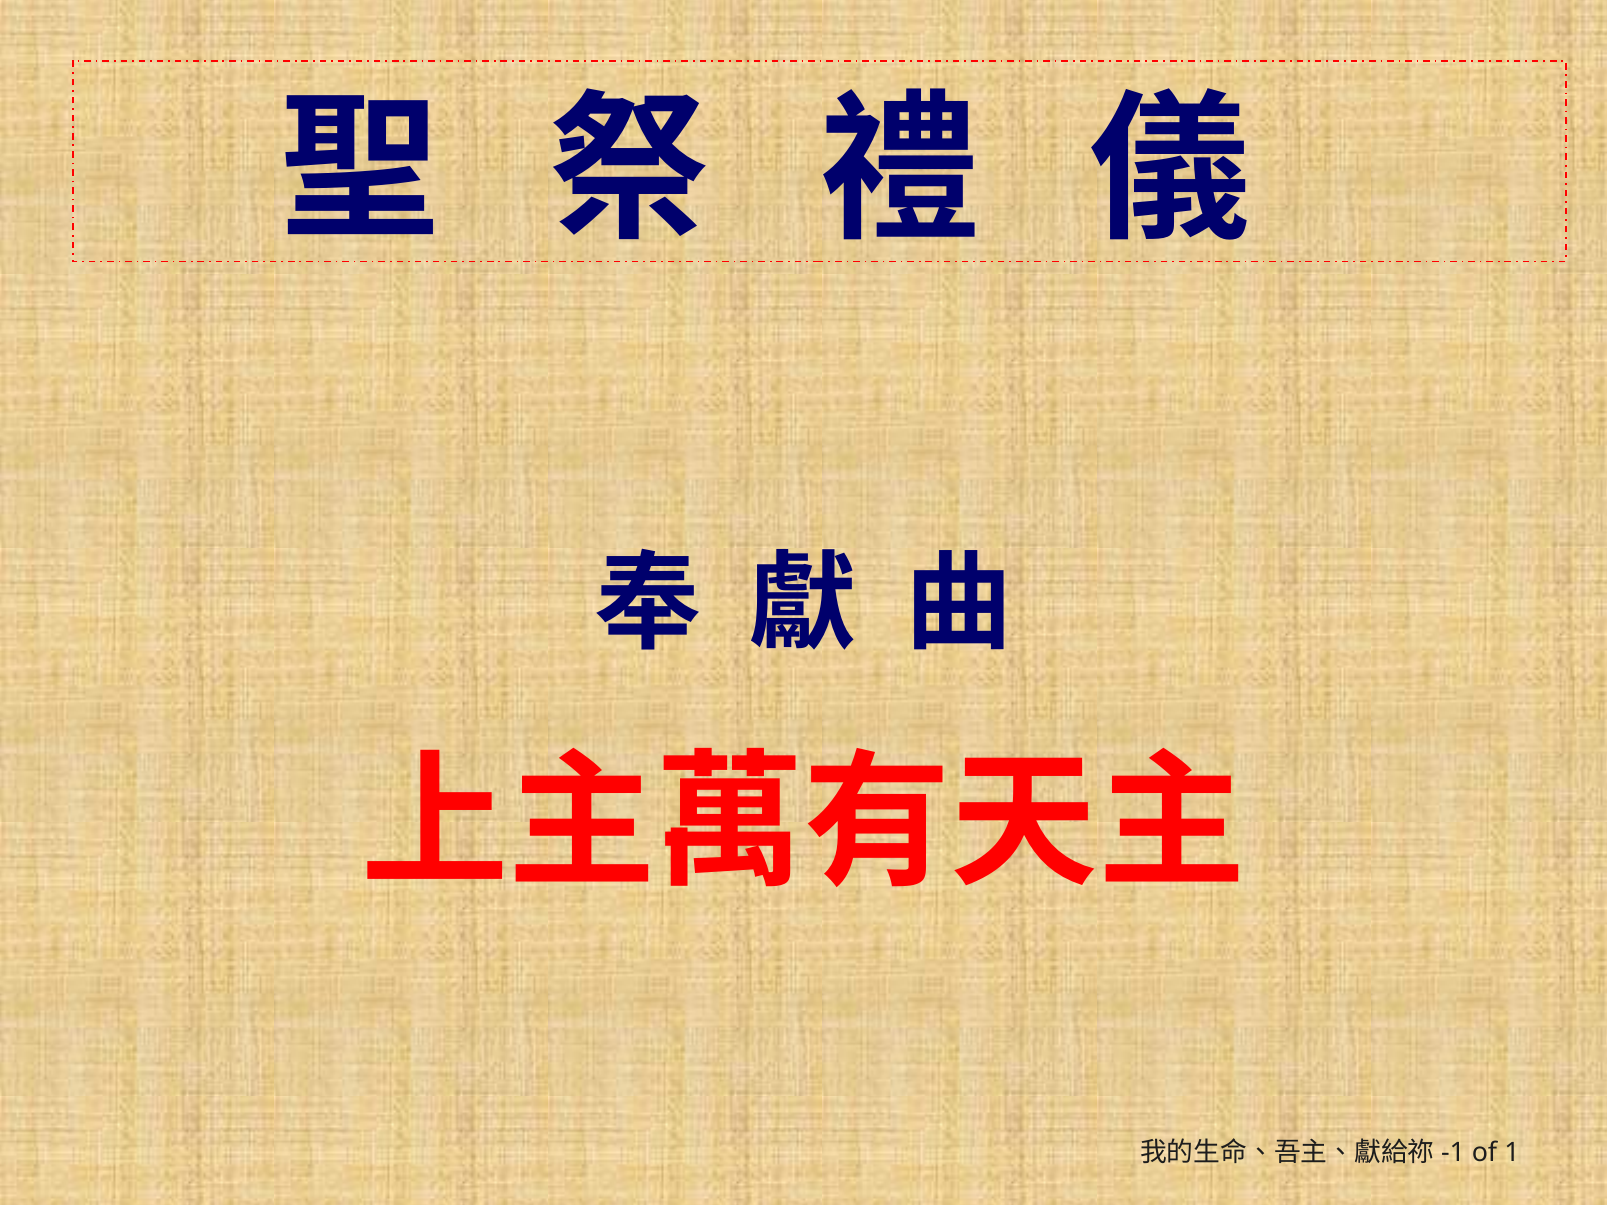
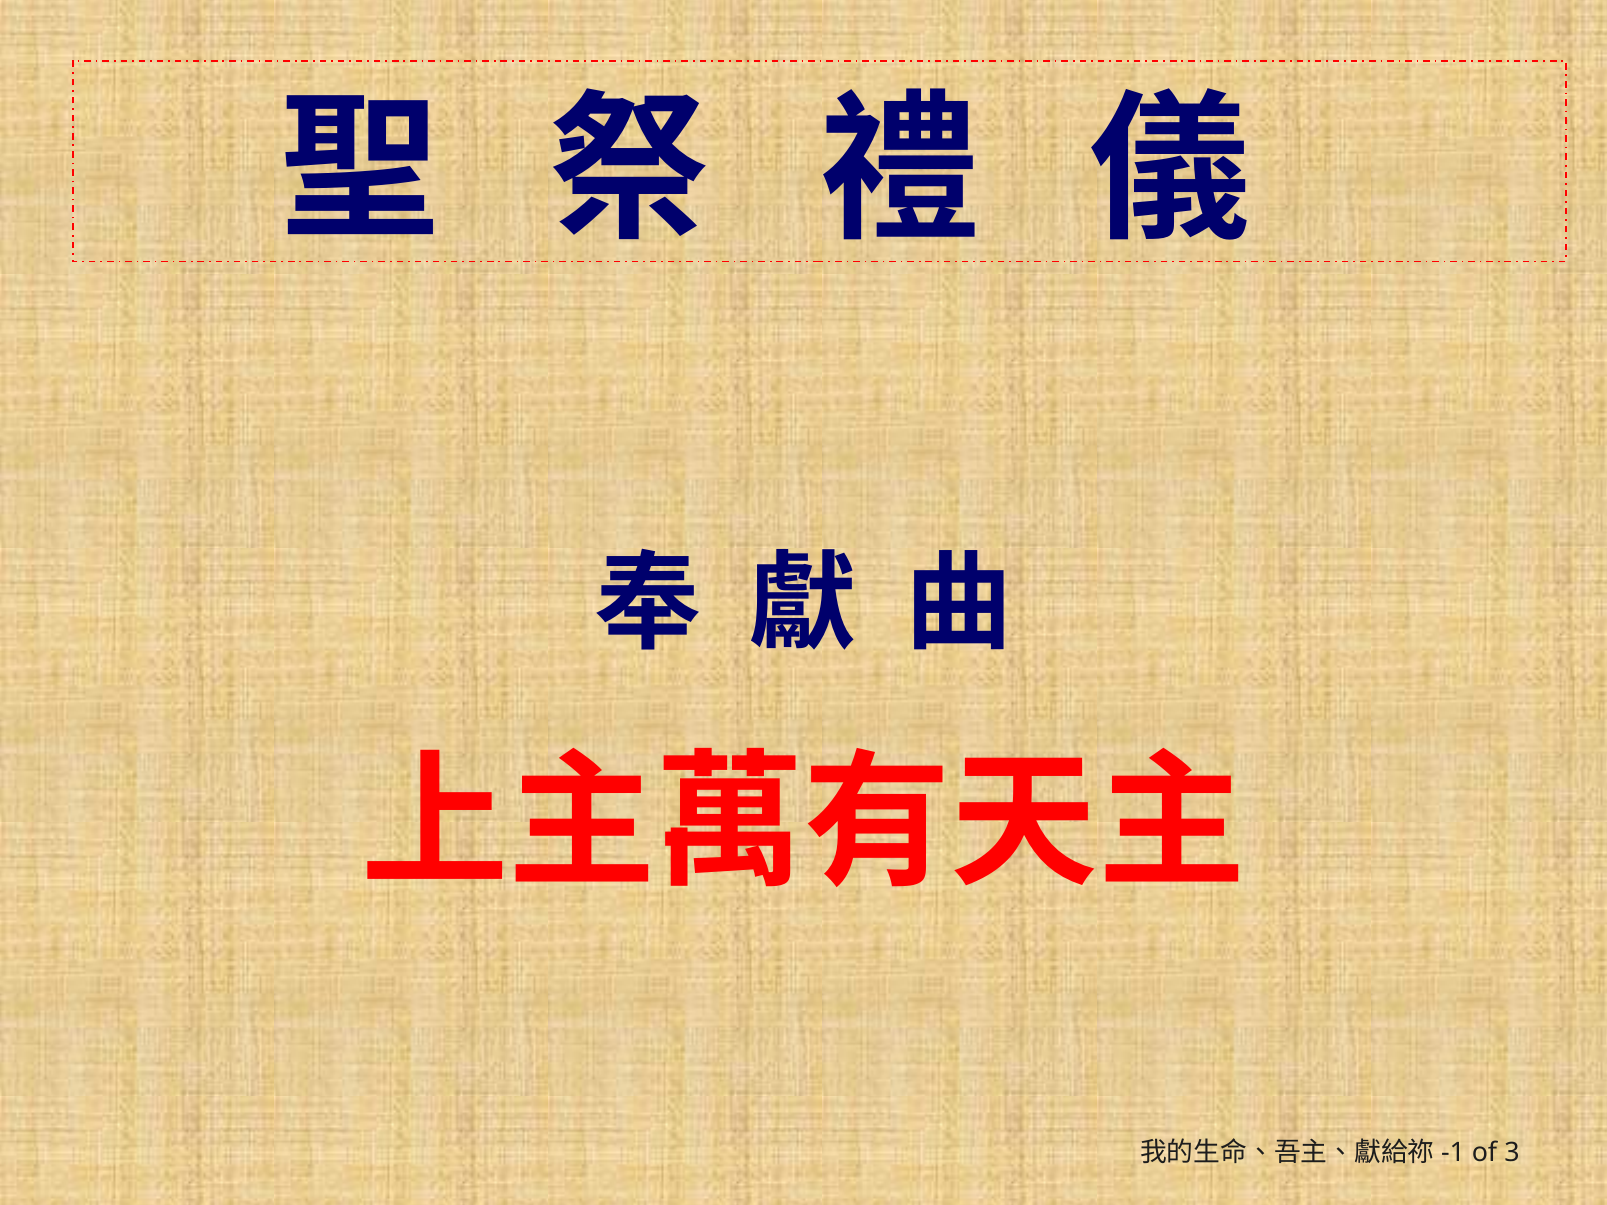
1: 1 -> 3
